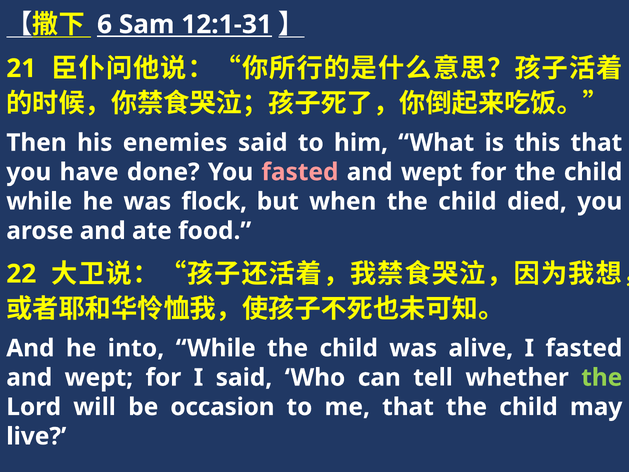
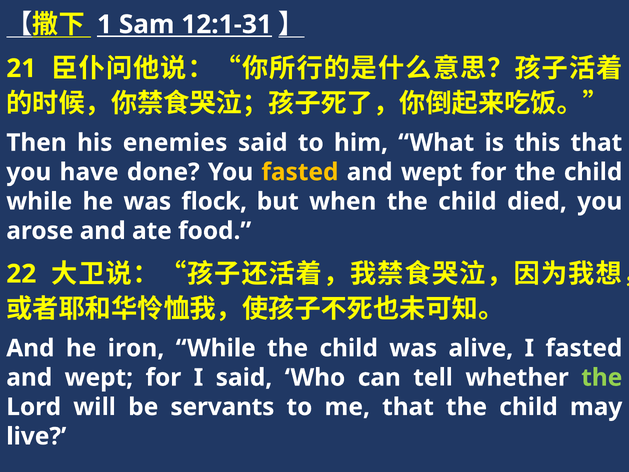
6: 6 -> 1
fasted at (300, 172) colour: pink -> yellow
into: into -> iron
occasion: occasion -> servants
